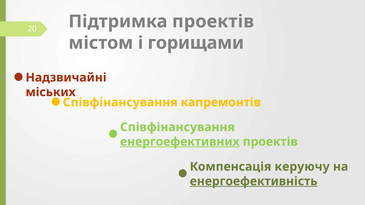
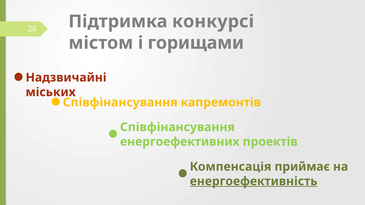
Підтримка проектів: проектів -> конкурсі
енергоефективних underline: present -> none
керуючу: керуючу -> приймає
